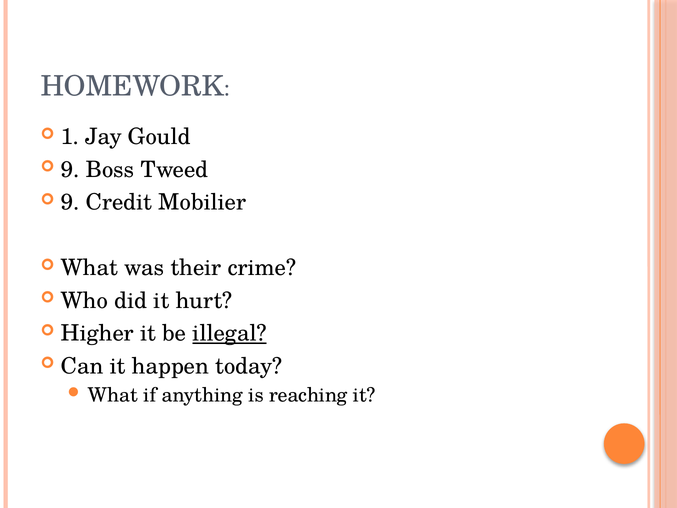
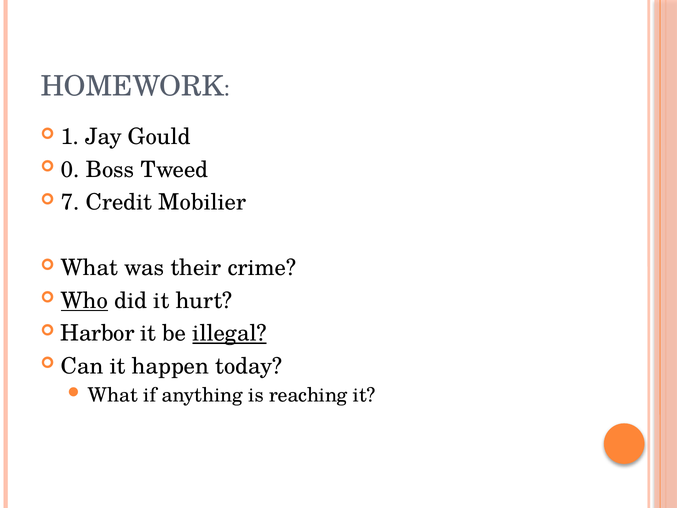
9 at (70, 170): 9 -> 0
9 at (70, 202): 9 -> 7
Who underline: none -> present
Higher: Higher -> Harbor
